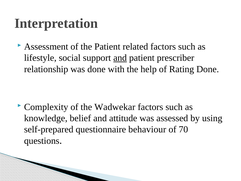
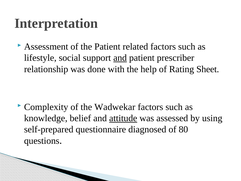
Rating Done: Done -> Sheet
attitude underline: none -> present
behaviour: behaviour -> diagnosed
70: 70 -> 80
